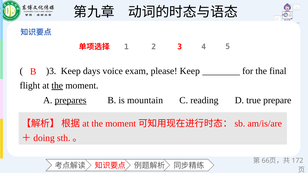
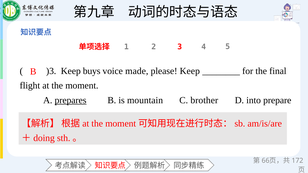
days: days -> buys
exam: exam -> made
the at (57, 86) underline: present -> none
reading: reading -> brother
true: true -> into
